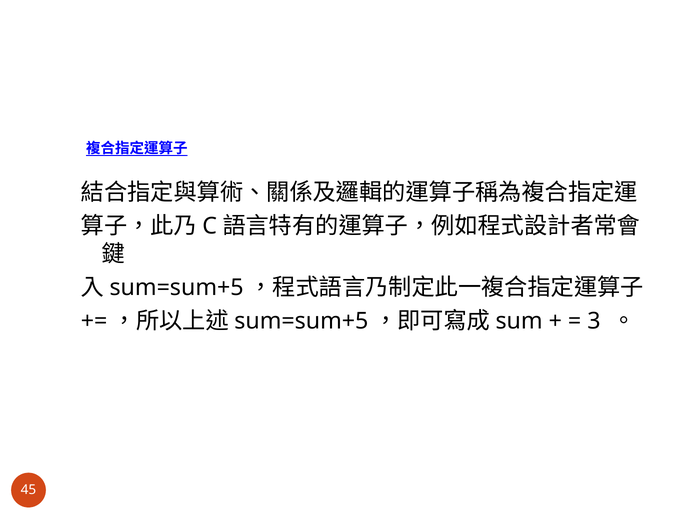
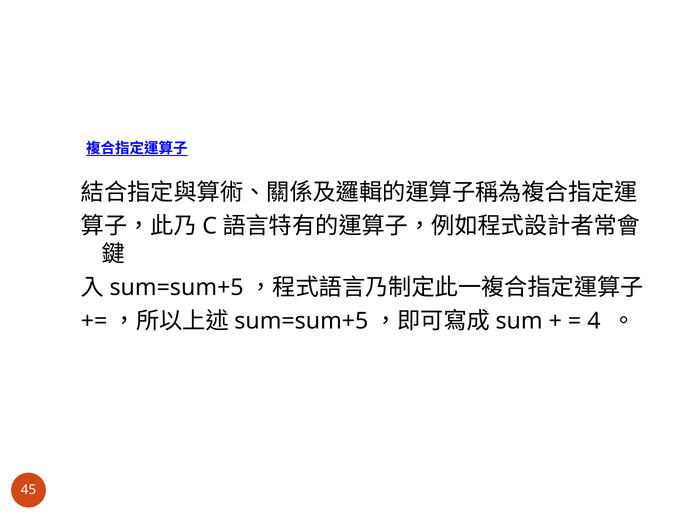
3: 3 -> 4
